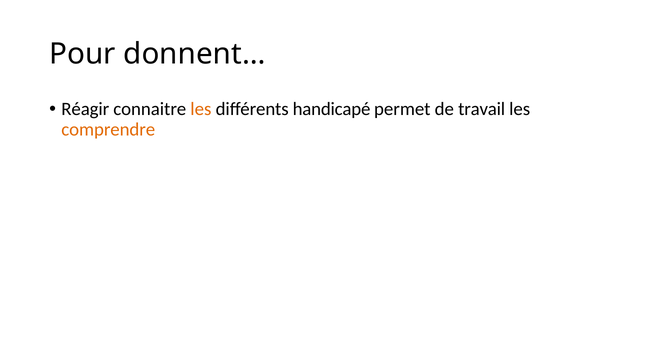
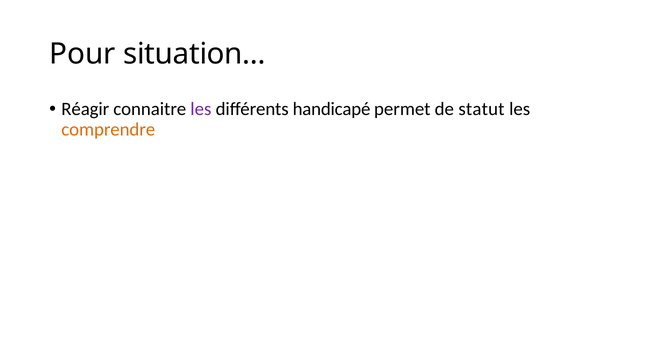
donnent…: donnent… -> situation…
les at (201, 109) colour: orange -> purple
travail: travail -> statut
